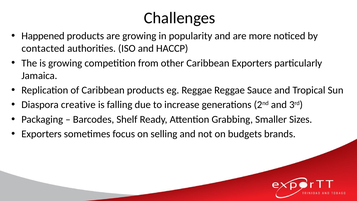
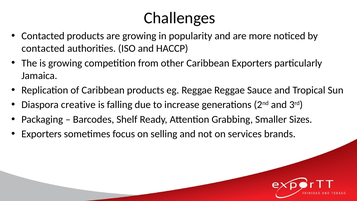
Happened at (43, 36): Happened -> Contacted
budgets: budgets -> services
